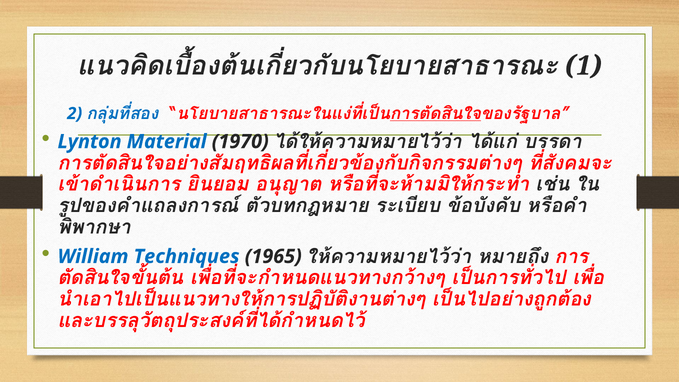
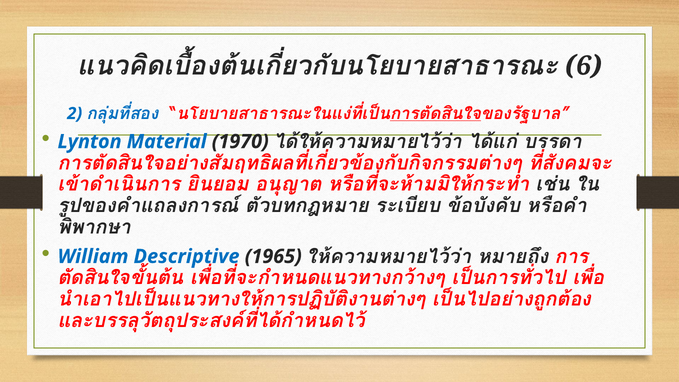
1: 1 -> 6
Techniques: Techniques -> Descriptive
